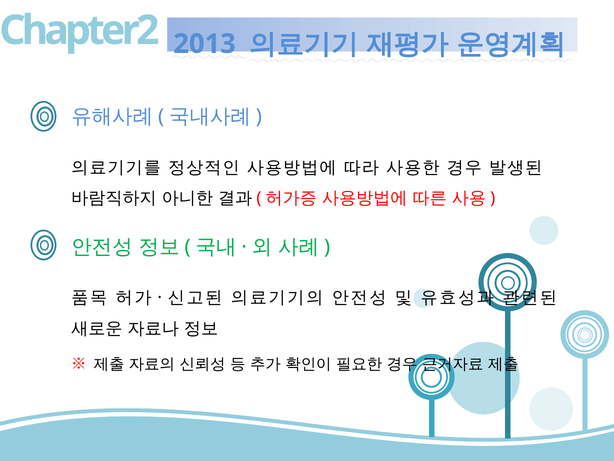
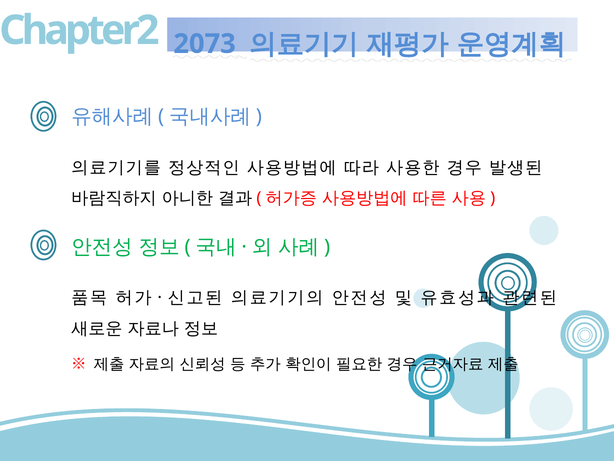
2013: 2013 -> 2073
